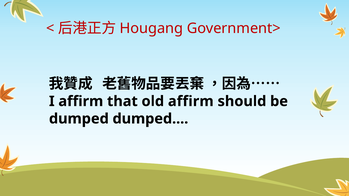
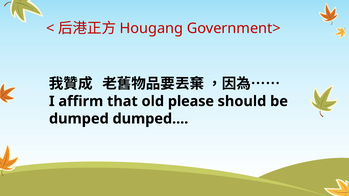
old affirm: affirm -> please
